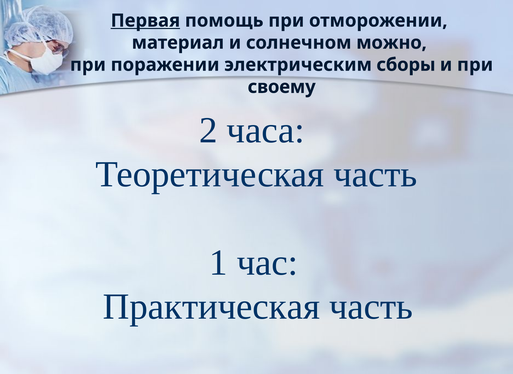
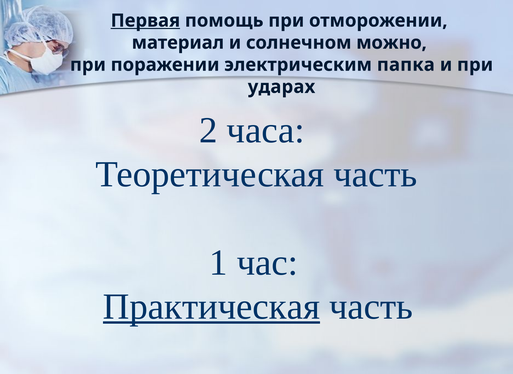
сборы: сборы -> папка
своему: своему -> ударах
Практическая underline: none -> present
